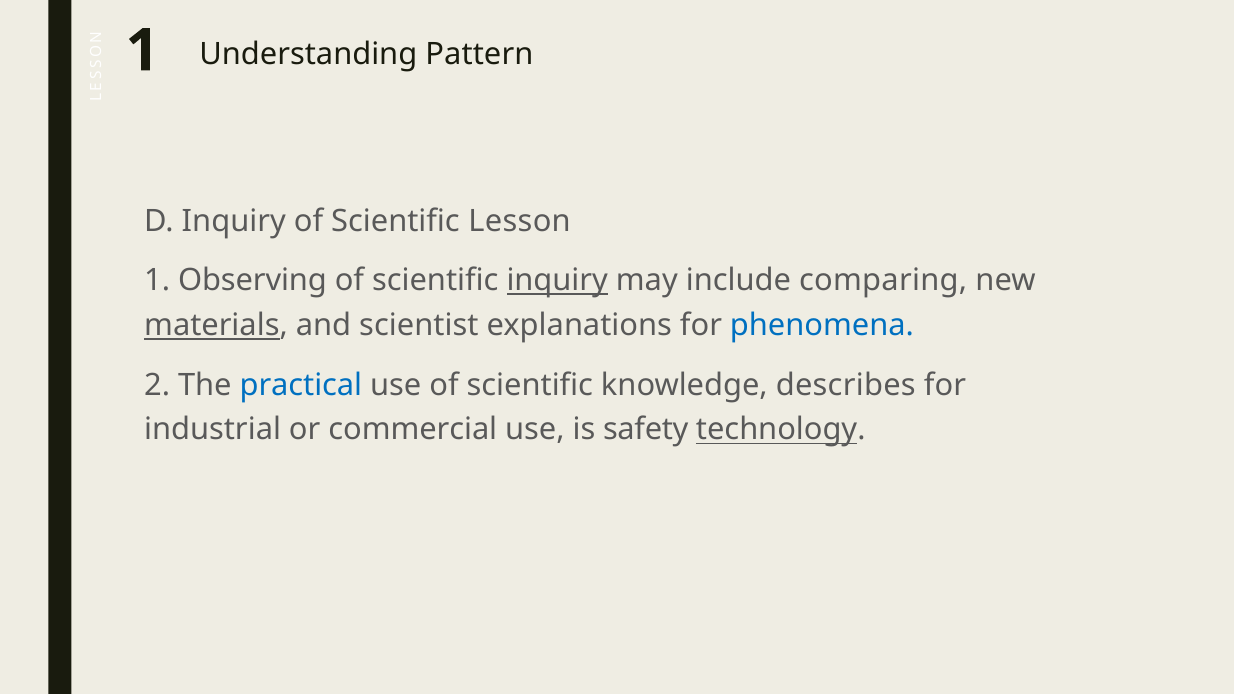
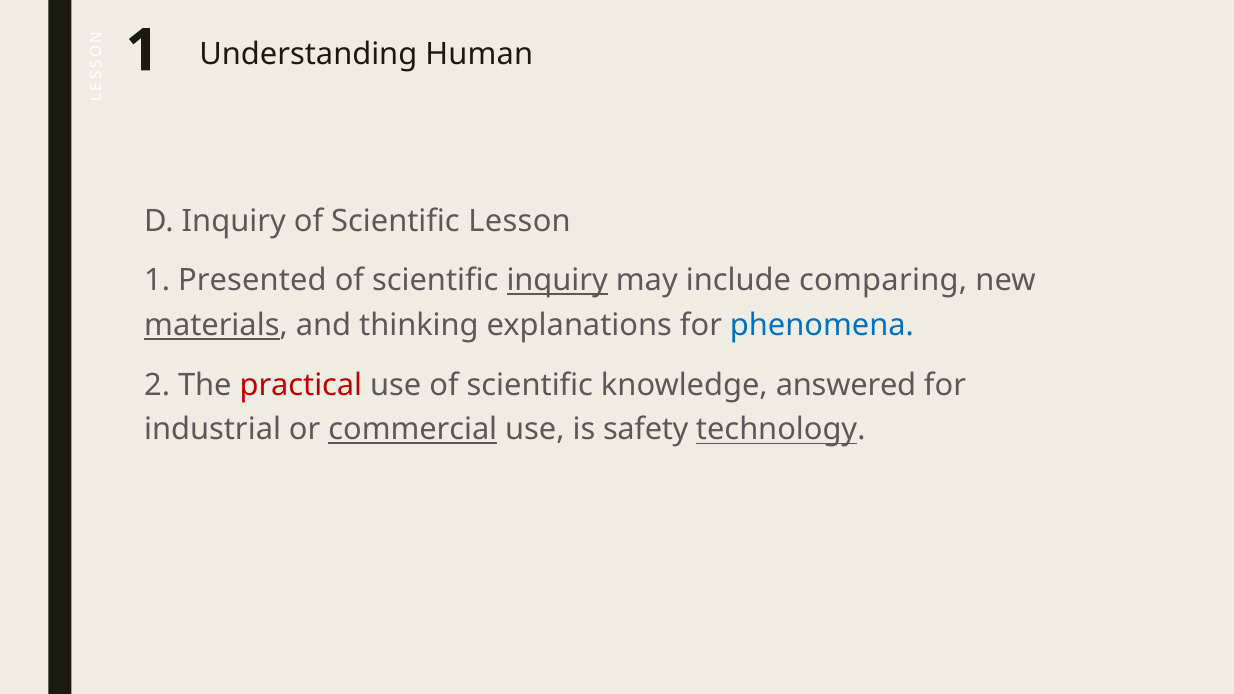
Pattern: Pattern -> Human
Observing: Observing -> Presented
scientist: scientist -> thinking
practical colour: blue -> red
describes: describes -> answered
commercial underline: none -> present
